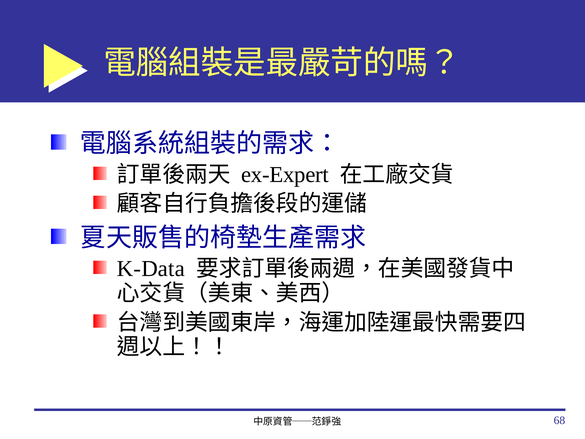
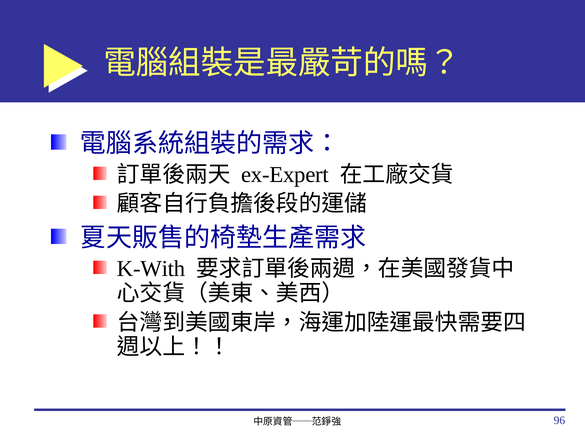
K-Data: K-Data -> K-With
68: 68 -> 96
